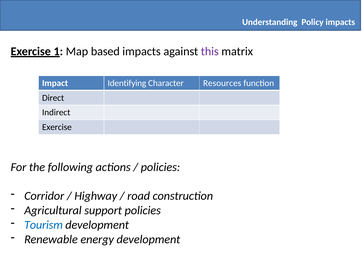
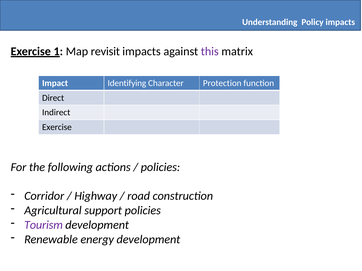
based: based -> revisit
Resources: Resources -> Protection
Tourism colour: blue -> purple
